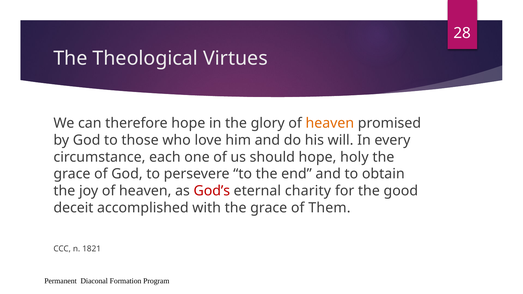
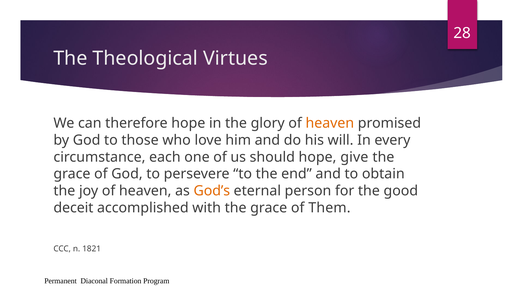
holy: holy -> give
God’s colour: red -> orange
charity: charity -> person
